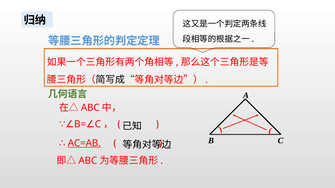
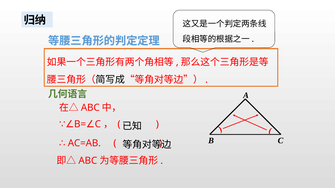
AC=AB underline: present -> none
